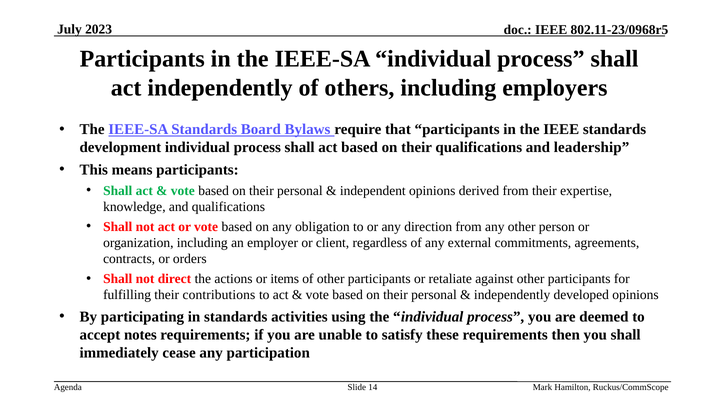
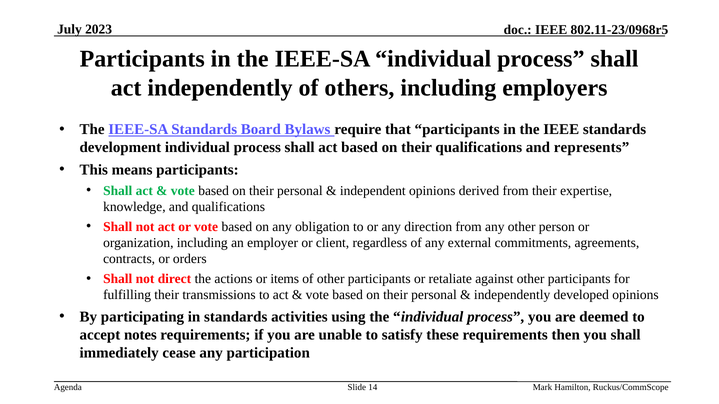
leadership: leadership -> represents
contributions: contributions -> transmissions
